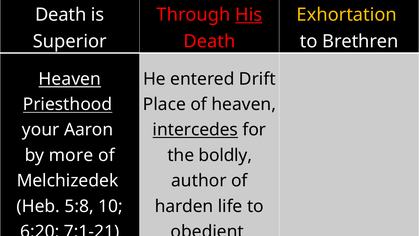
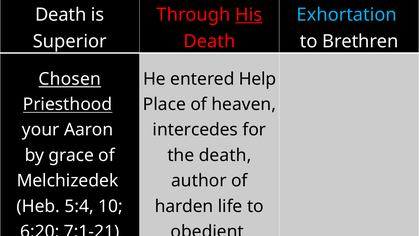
Exhortation colour: yellow -> light blue
Heaven at (70, 79): Heaven -> Chosen
Drift: Drift -> Help
intercedes underline: present -> none
more: more -> grace
the boldly: boldly -> death
5:8: 5:8 -> 5:4
